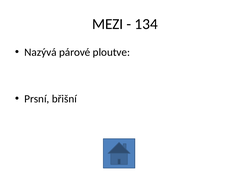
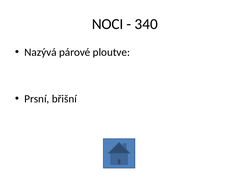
MEZI: MEZI -> NOCI
134: 134 -> 340
